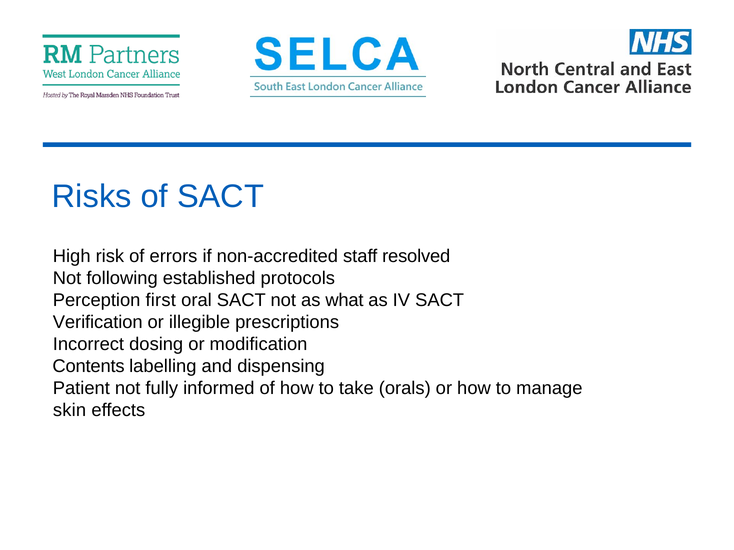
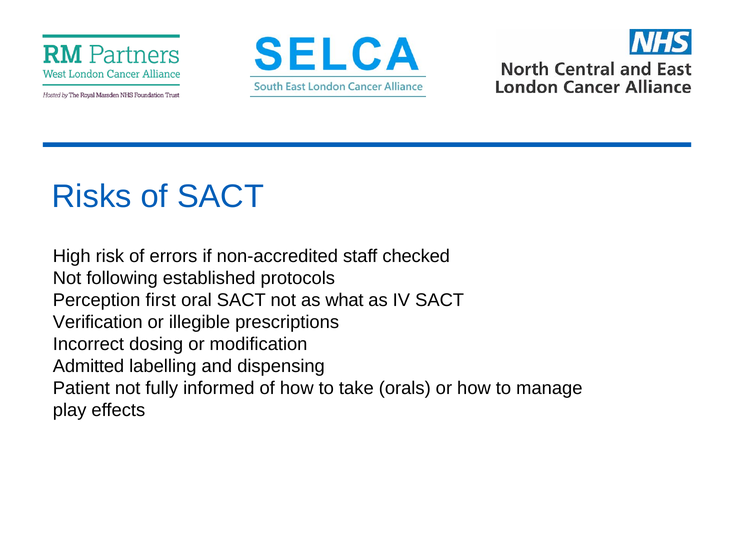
resolved: resolved -> checked
Contents: Contents -> Admitted
skin: skin -> play
